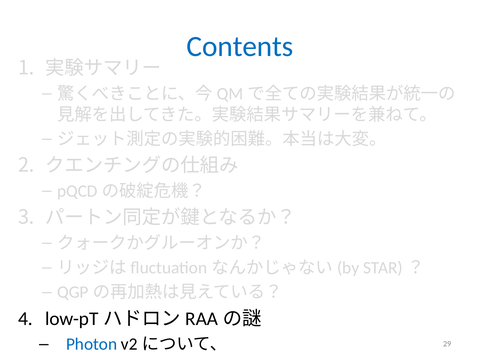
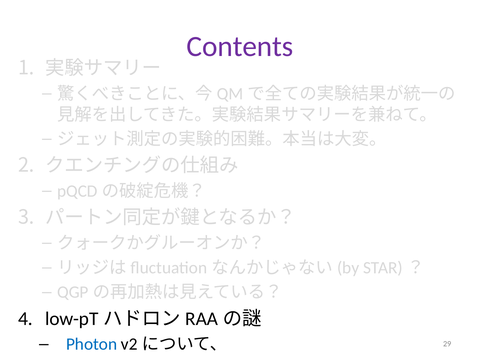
Contents colour: blue -> purple
